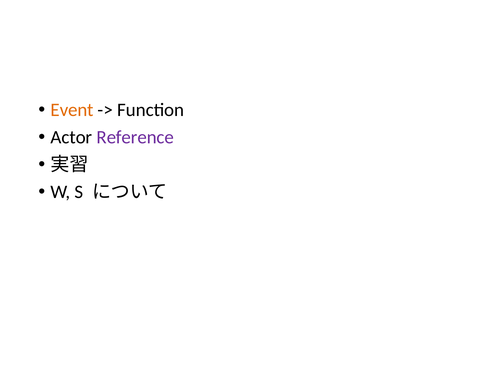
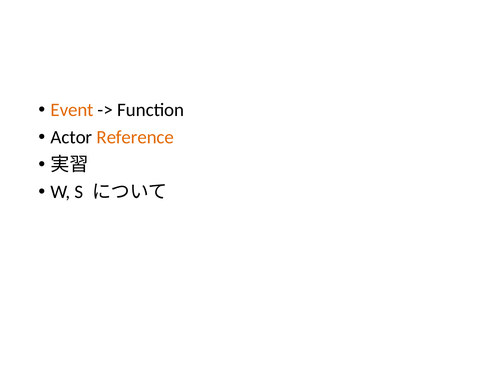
Reference colour: purple -> orange
